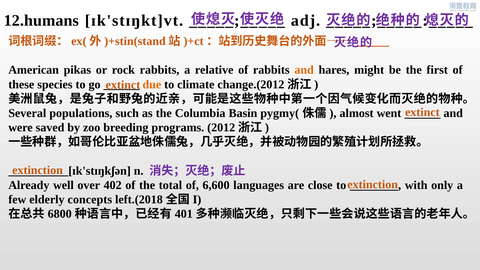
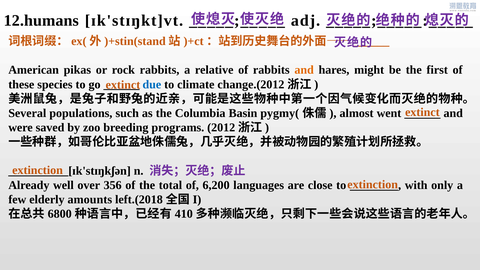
due colour: orange -> blue
402: 402 -> 356
6,600: 6,600 -> 6,200
concepts: concepts -> amounts
401: 401 -> 410
